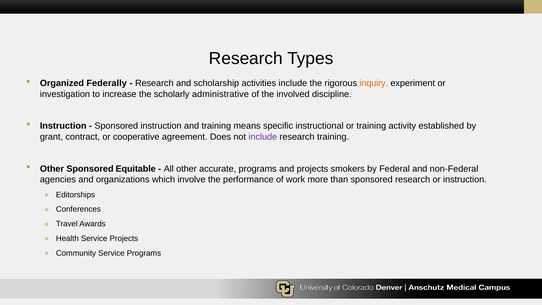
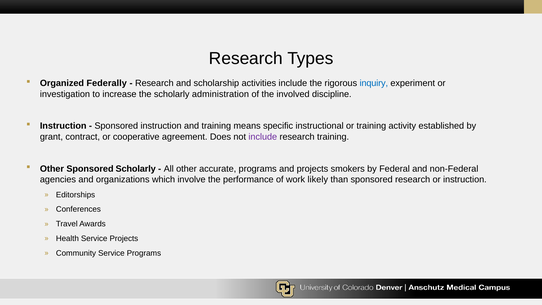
inquiry colour: orange -> blue
administrative: administrative -> administration
Sponsored Equitable: Equitable -> Scholarly
more: more -> likely
